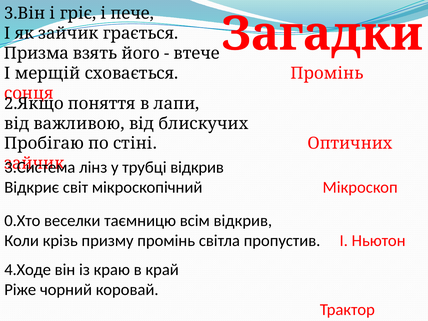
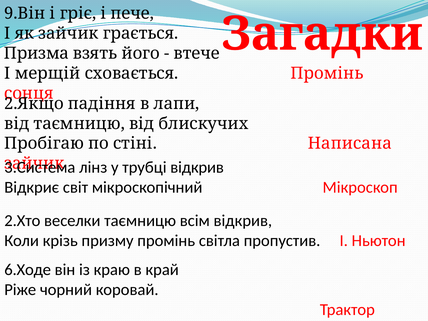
3.Він: 3.Він -> 9.Він
поняття: поняття -> падіння
від важливою: важливою -> таємницю
Оптичних: Оптичних -> Написана
0.Хто: 0.Хто -> 2.Хто
4.Ходе: 4.Ходе -> 6.Ходе
